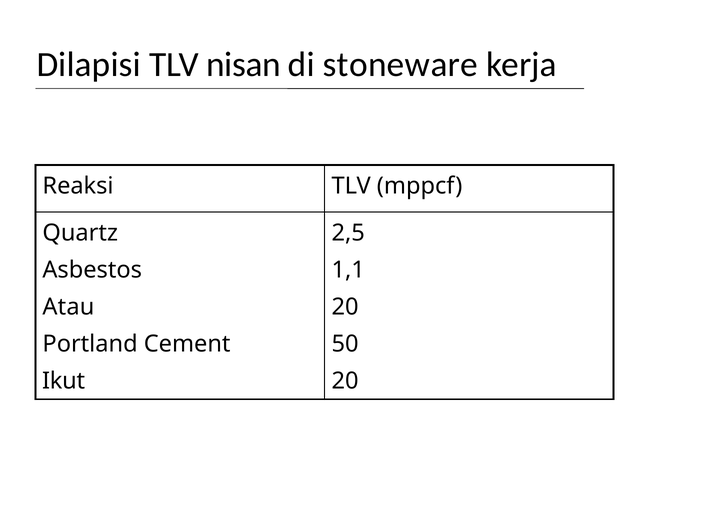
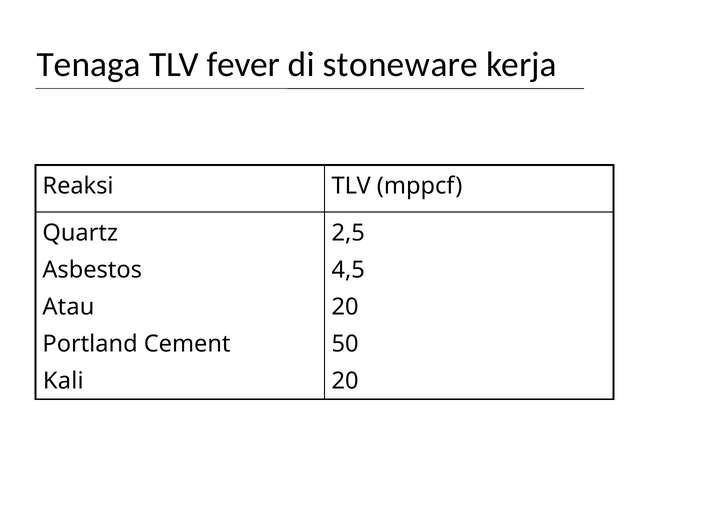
Dilapisi: Dilapisi -> Tenaga
nisan: nisan -> fever
1,1: 1,1 -> 4,5
Ikut: Ikut -> Kali
